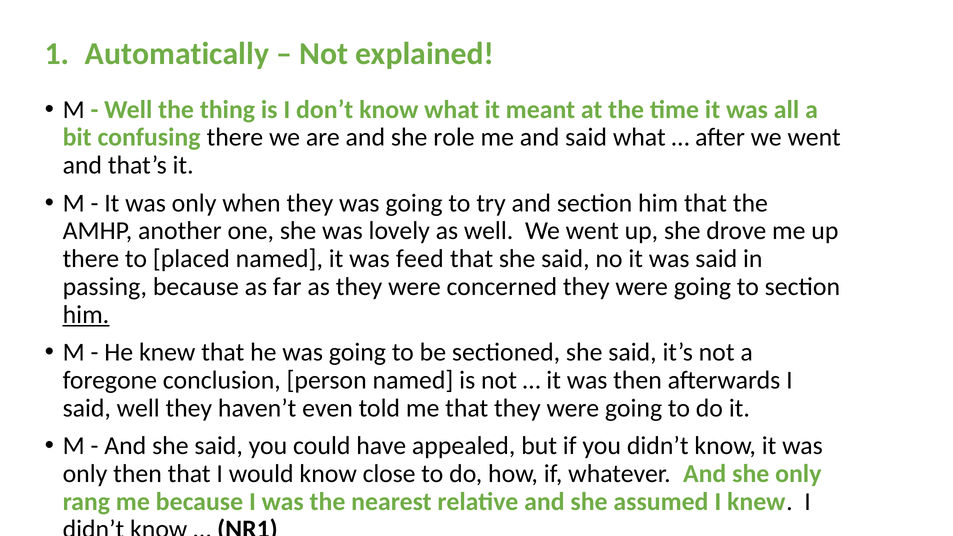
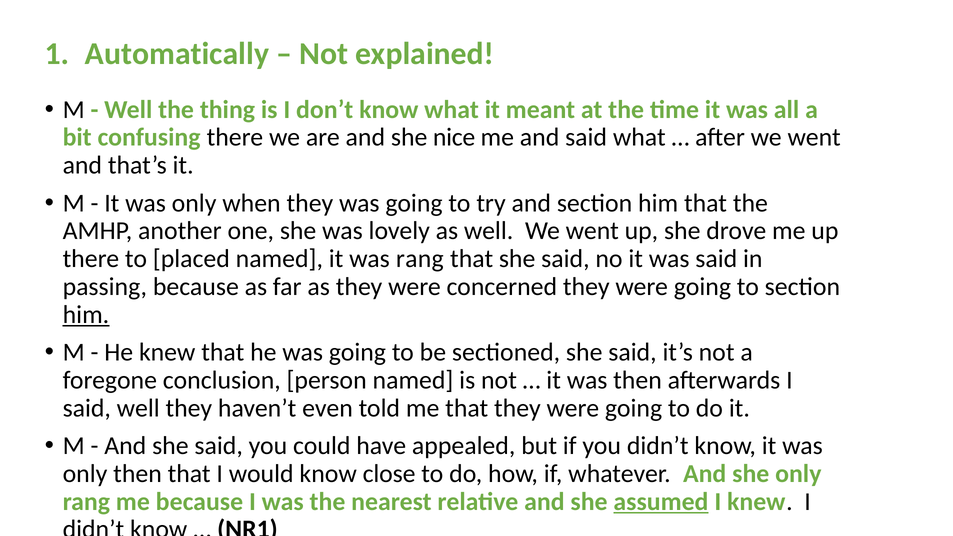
role: role -> nice
was feed: feed -> rang
assumed underline: none -> present
